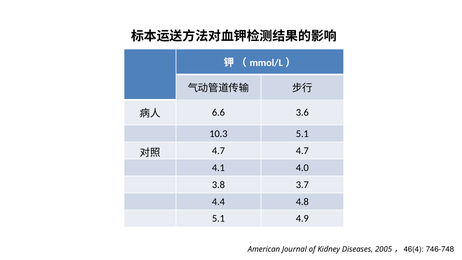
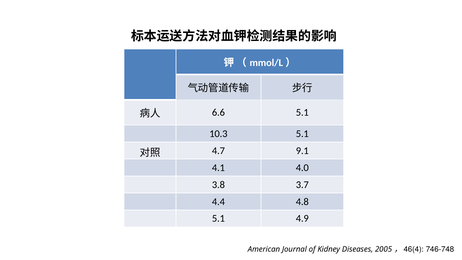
6.6 3.6: 3.6 -> 5.1
4.7 4.7: 4.7 -> 9.1
